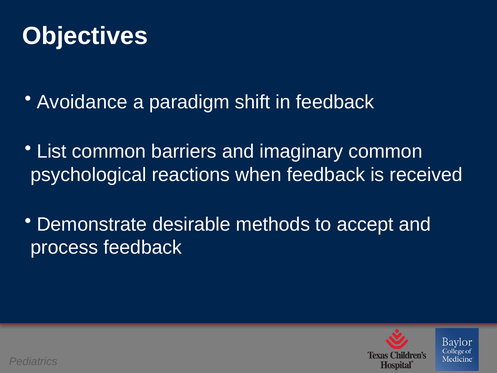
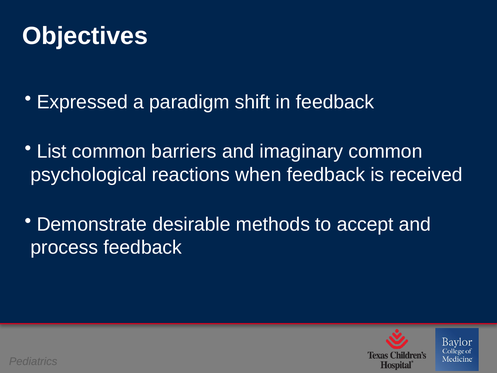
Avoidance: Avoidance -> Expressed
